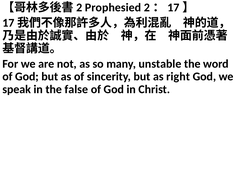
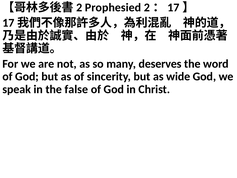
unstable: unstable -> deserves
right: right -> wide
